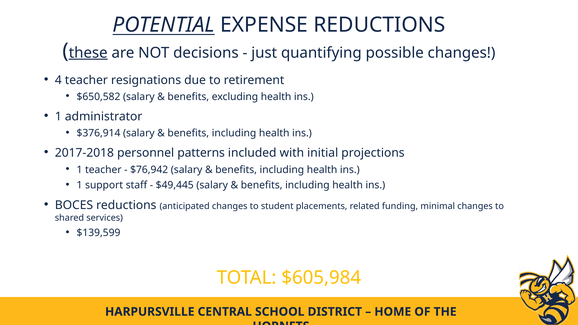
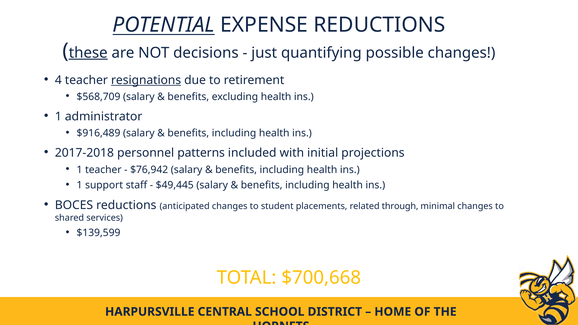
resignations underline: none -> present
$650,582: $650,582 -> $568,709
$376,914: $376,914 -> $916,489
funding: funding -> through
$605,984: $605,984 -> $700,668
